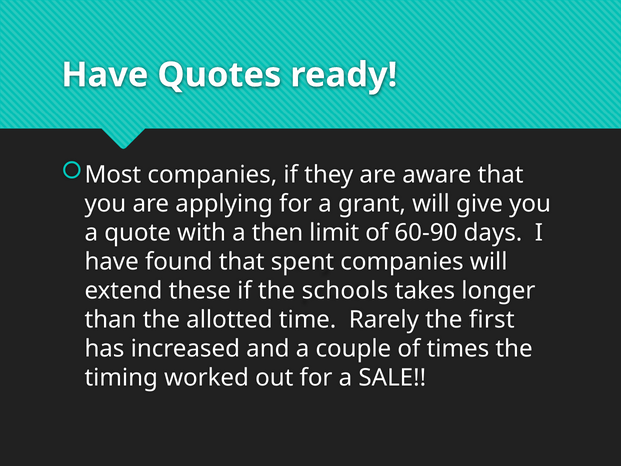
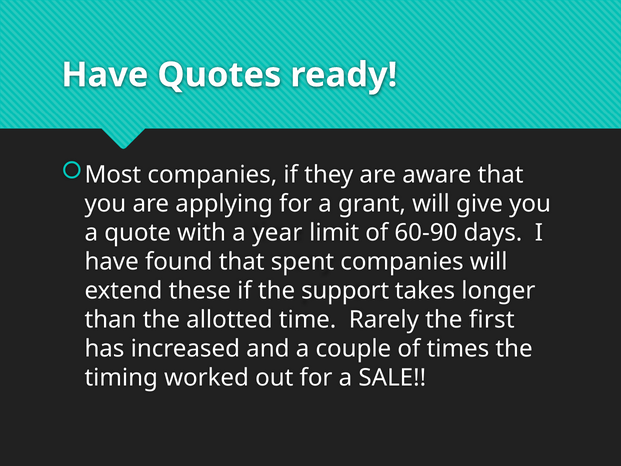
then: then -> year
schools: schools -> support
